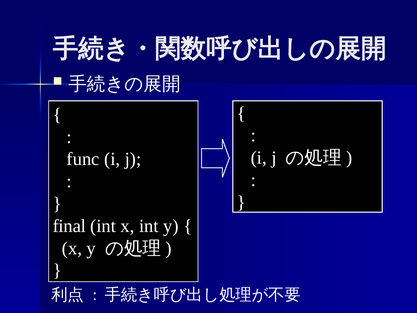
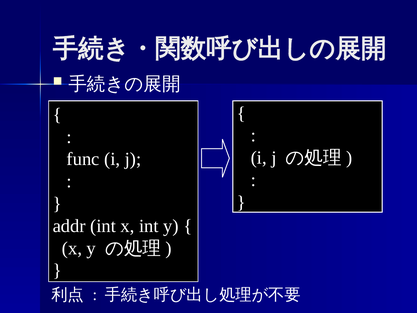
final: final -> addr
